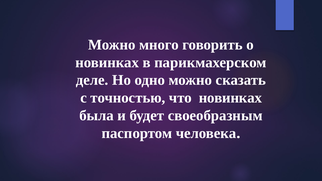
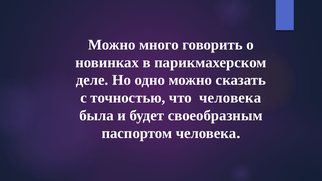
что новинках: новинках -> человека
